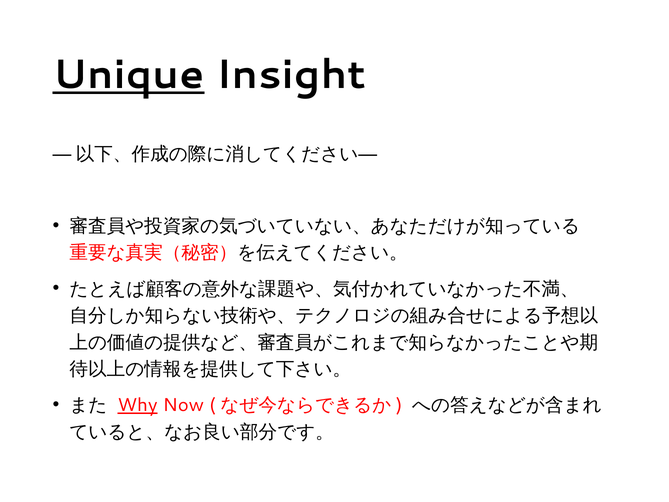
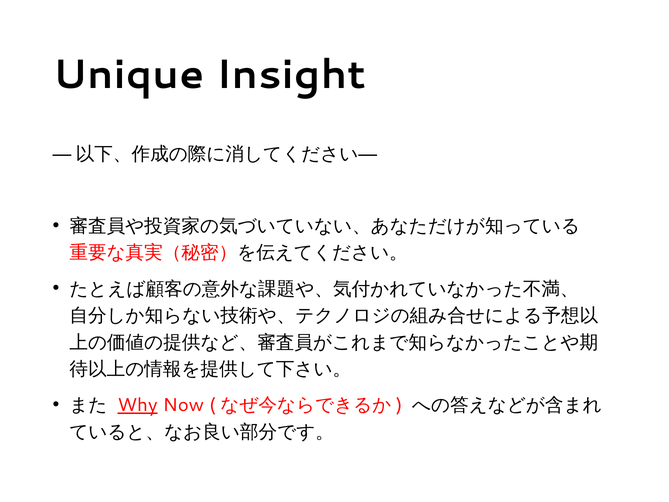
Unique underline: present -> none
